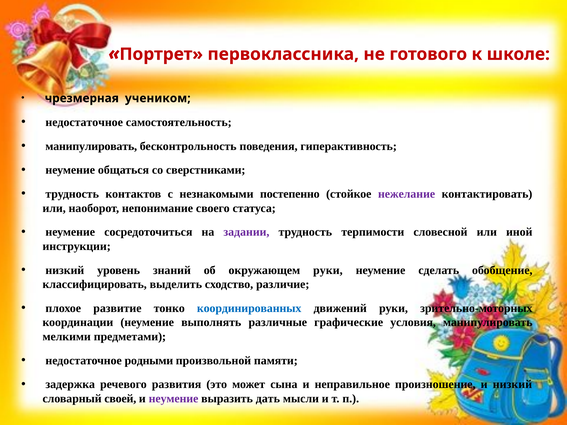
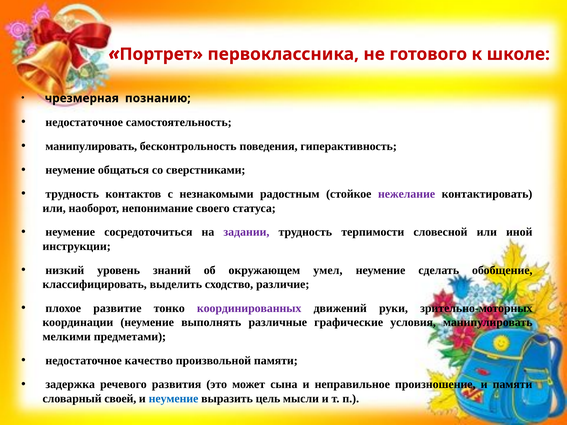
учеником: учеником -> познанию
постепенно: постепенно -> радостным
окружающем руки: руки -> умел
координированных colour: blue -> purple
родными: родными -> качество
и низкий: низкий -> памяти
неумение at (174, 399) colour: purple -> blue
дать: дать -> цель
